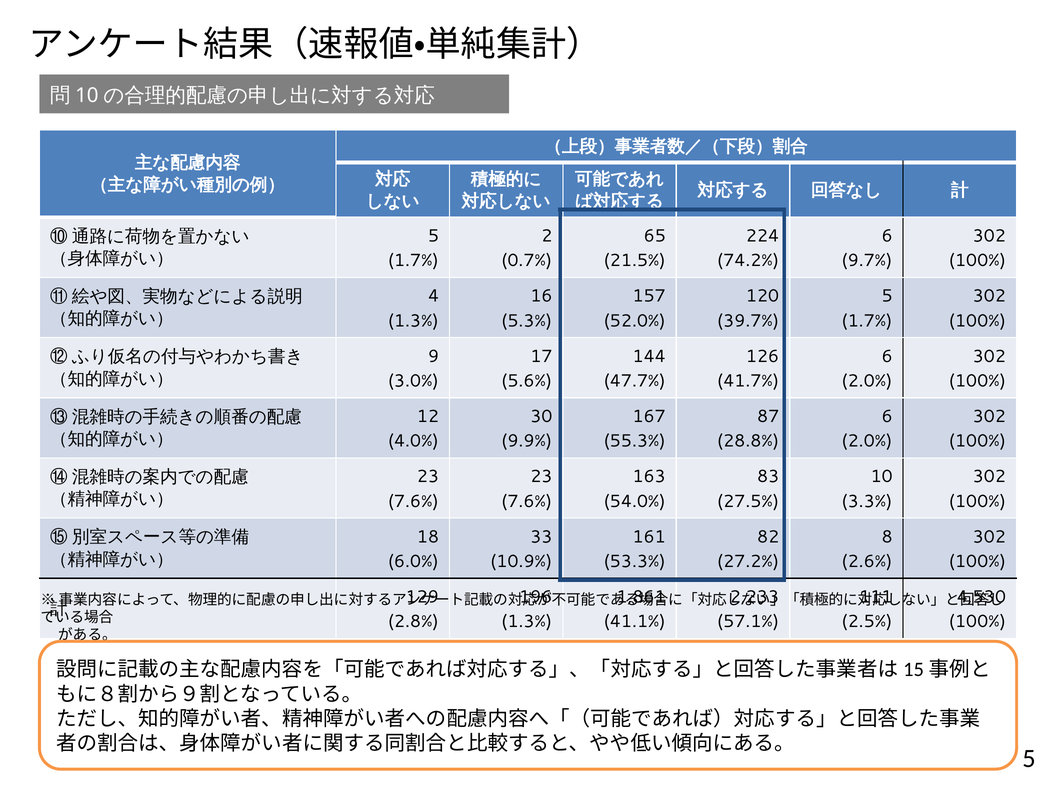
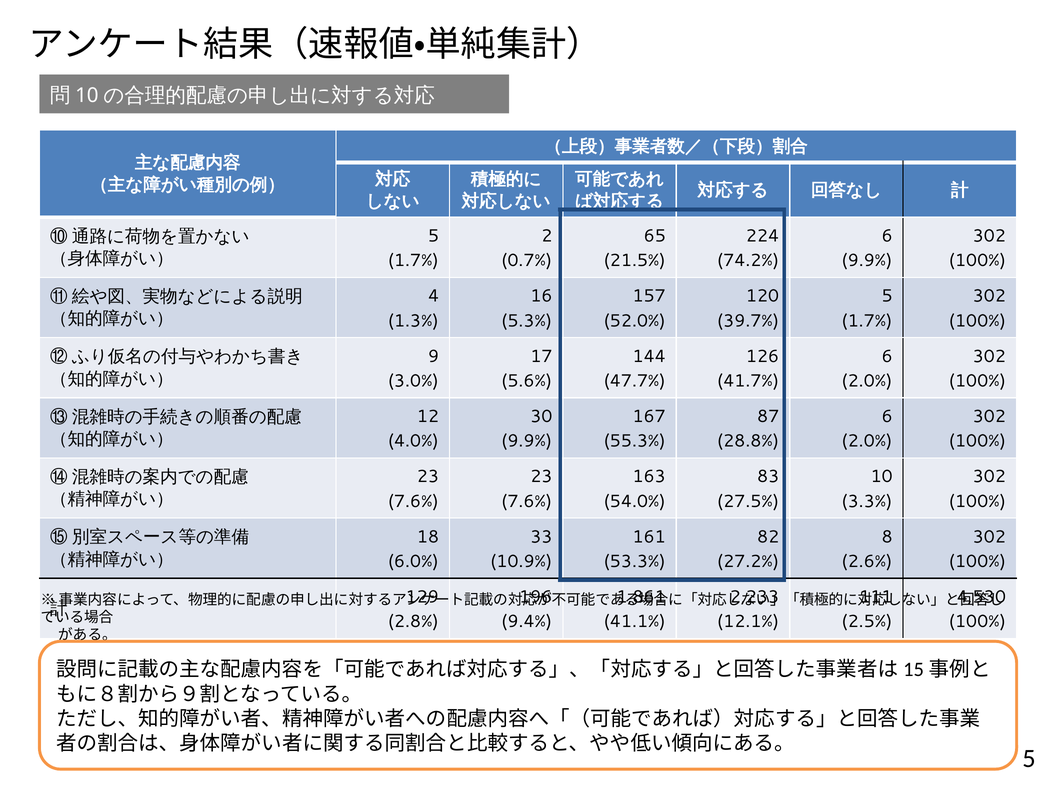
9.7% at (867, 261): 9.7% -> 9.9%
1.3% at (527, 621): 1.3% -> 9.4%
57.1%: 57.1% -> 12.1%
